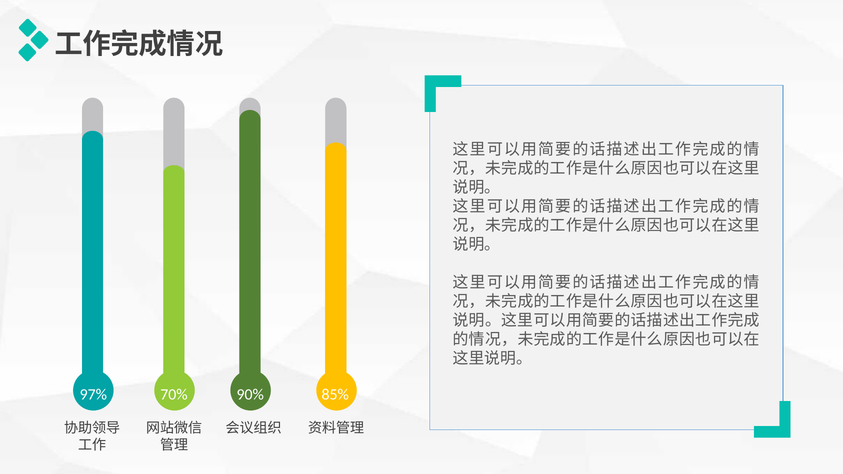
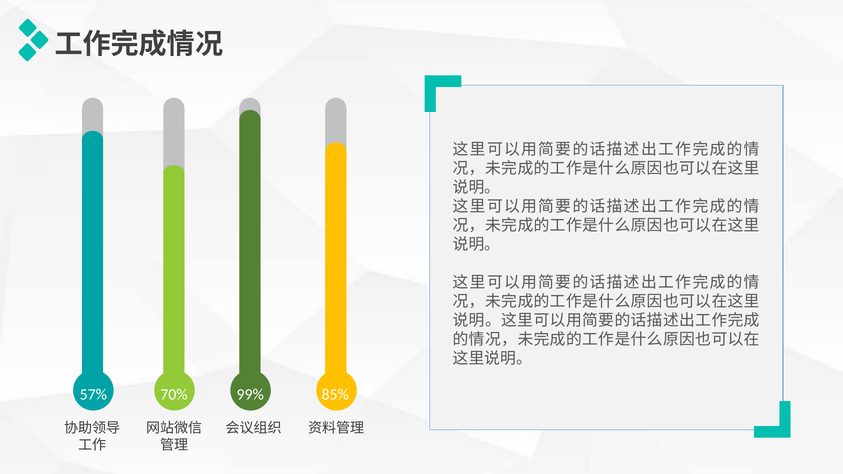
97%: 97% -> 57%
90%: 90% -> 99%
